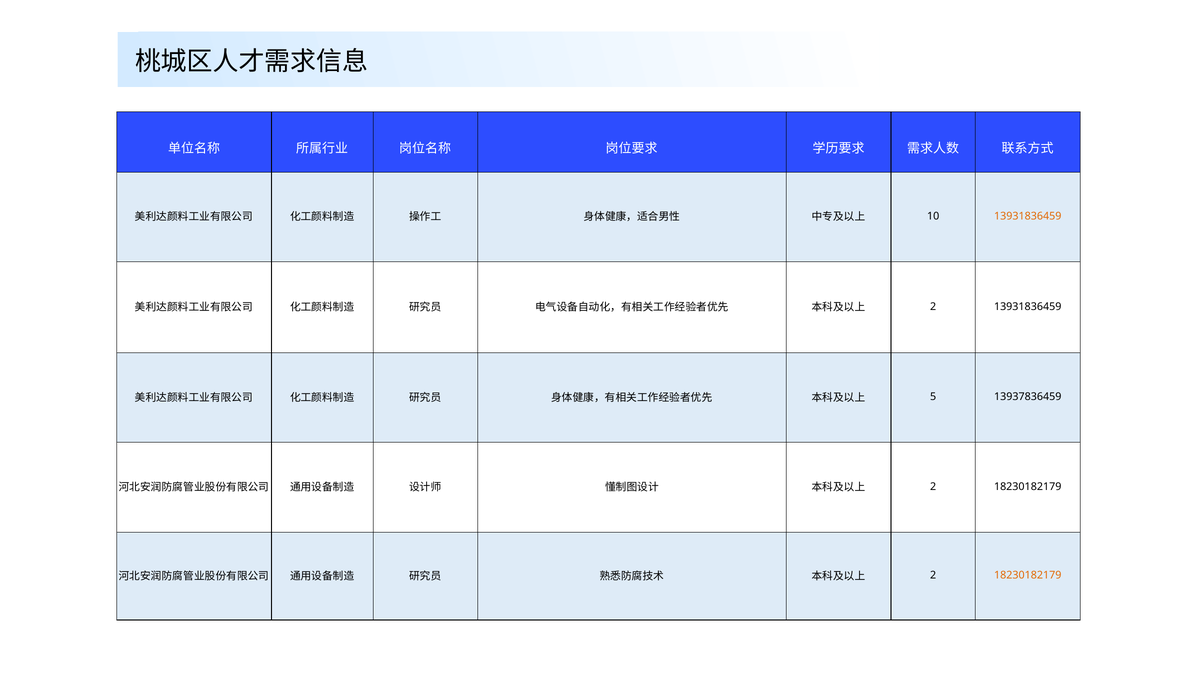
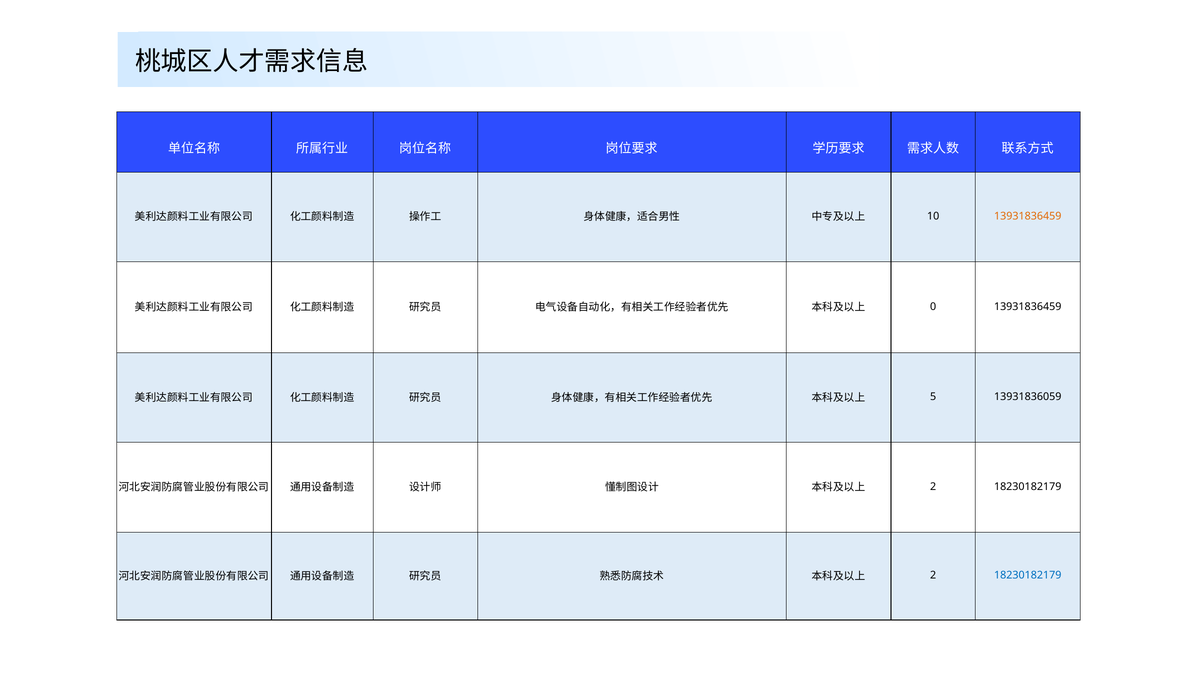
2 at (933, 307): 2 -> 0
13937836459: 13937836459 -> 13931836059
18230182179 at (1028, 575) colour: orange -> blue
